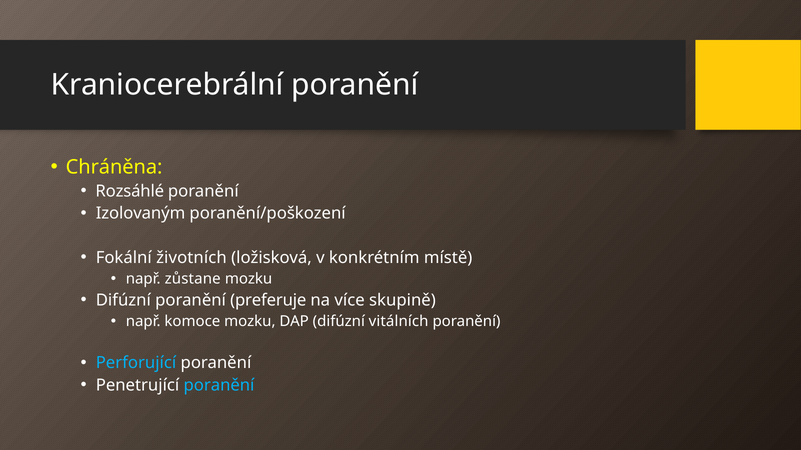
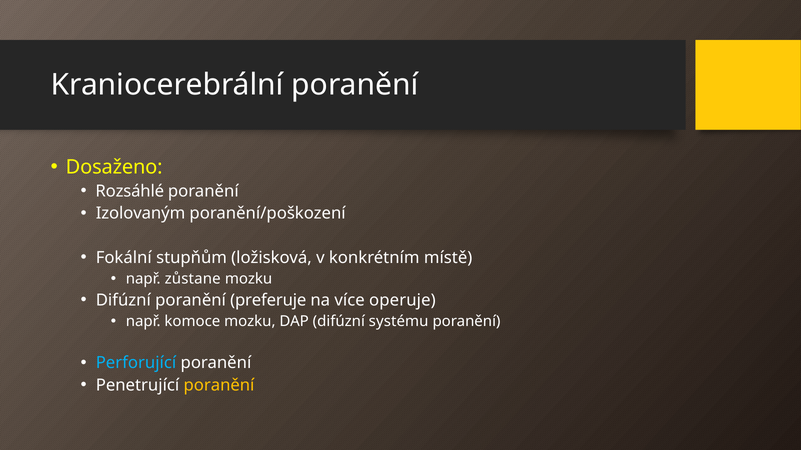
Chráněna: Chráněna -> Dosaženo
životních: životních -> stupňům
skupině: skupině -> operuje
vitálních: vitálních -> systému
poranění at (219, 386) colour: light blue -> yellow
